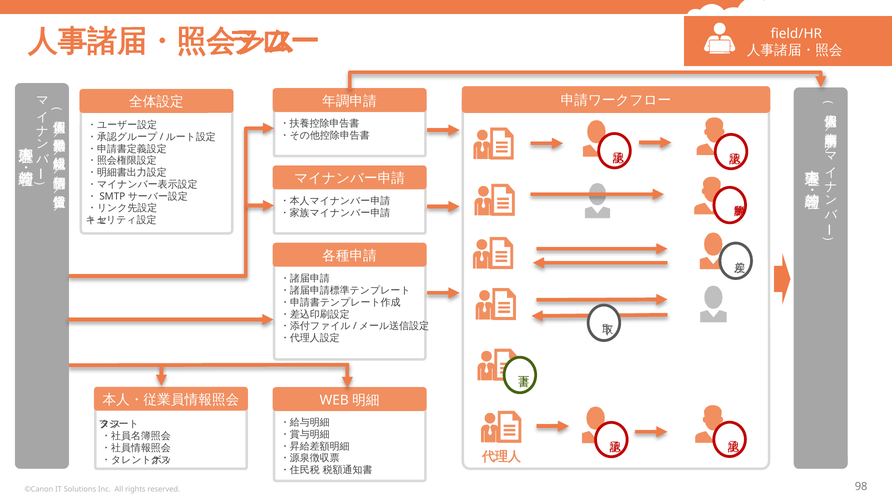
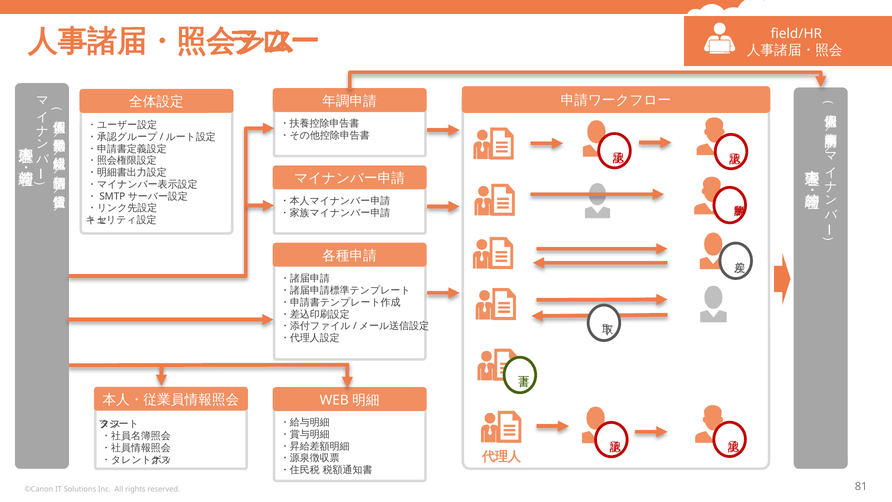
98: 98 -> 81
